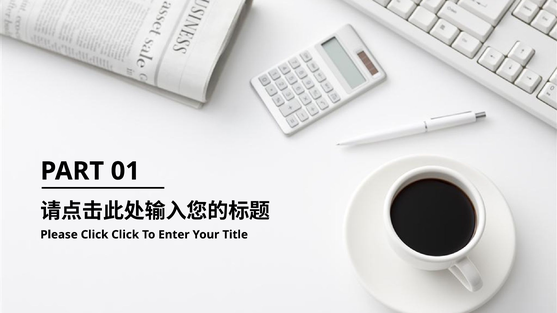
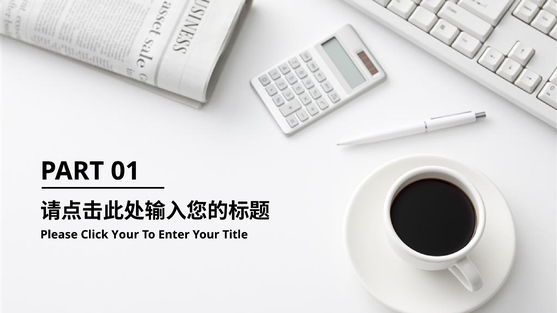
Click Click: Click -> Your
